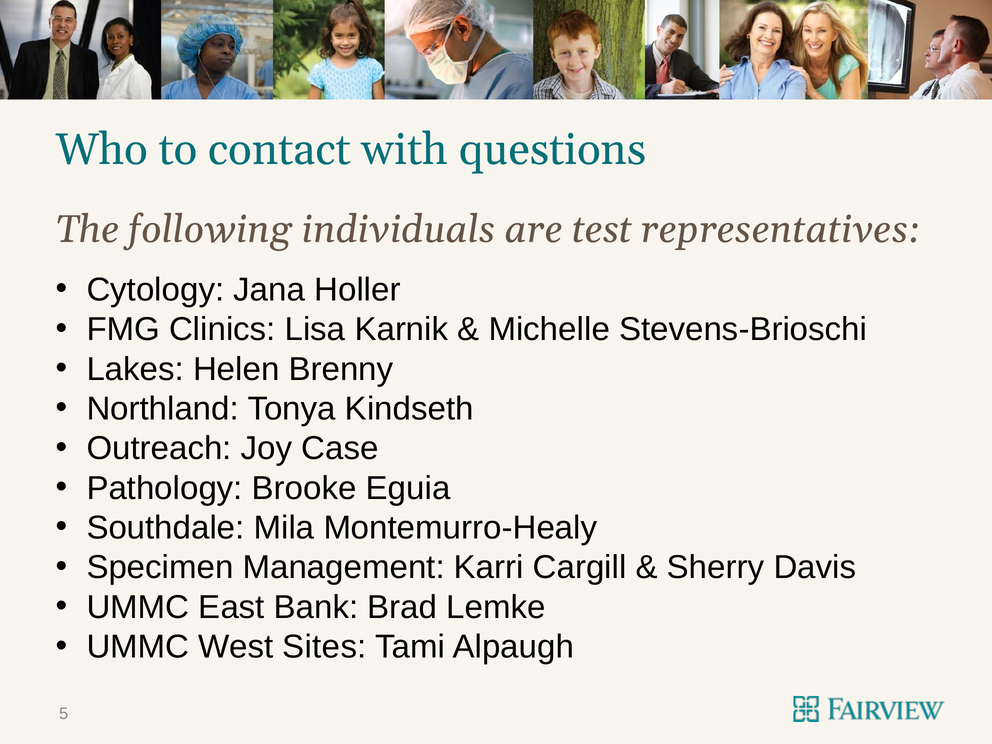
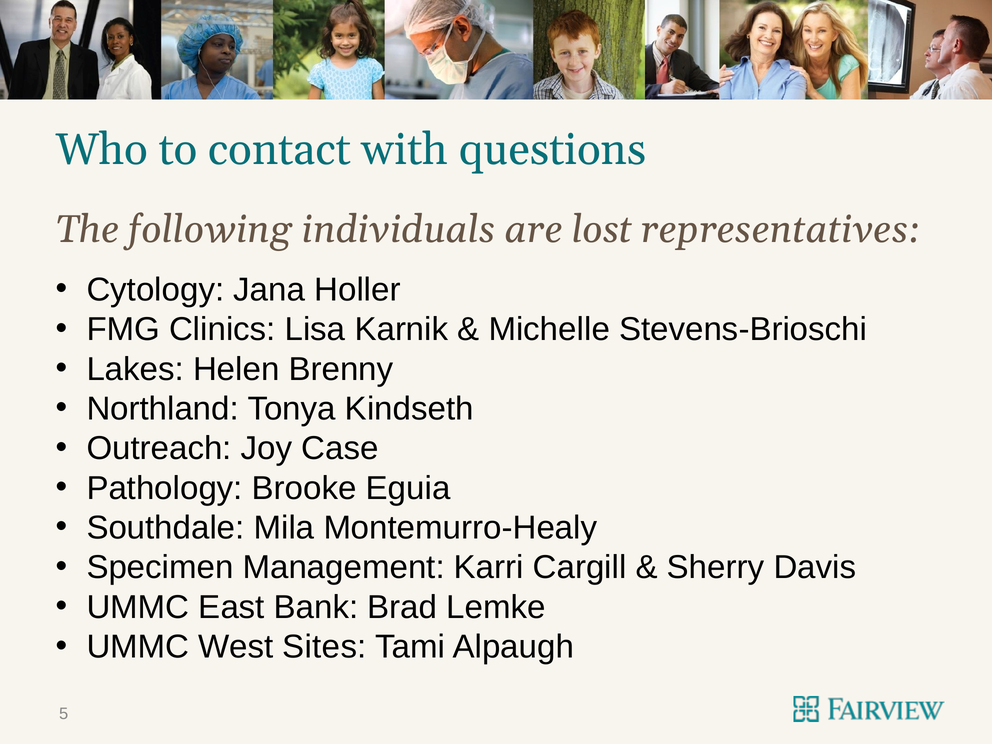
test: test -> lost
